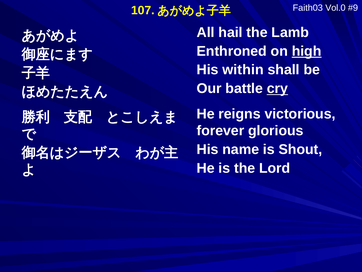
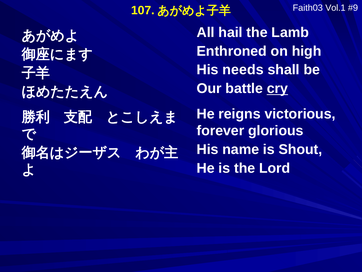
Vol.0: Vol.0 -> Vol.1
high underline: present -> none
within: within -> needs
